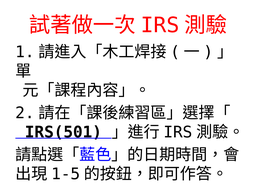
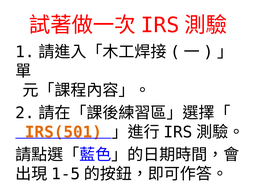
IRS(501 colour: black -> orange
